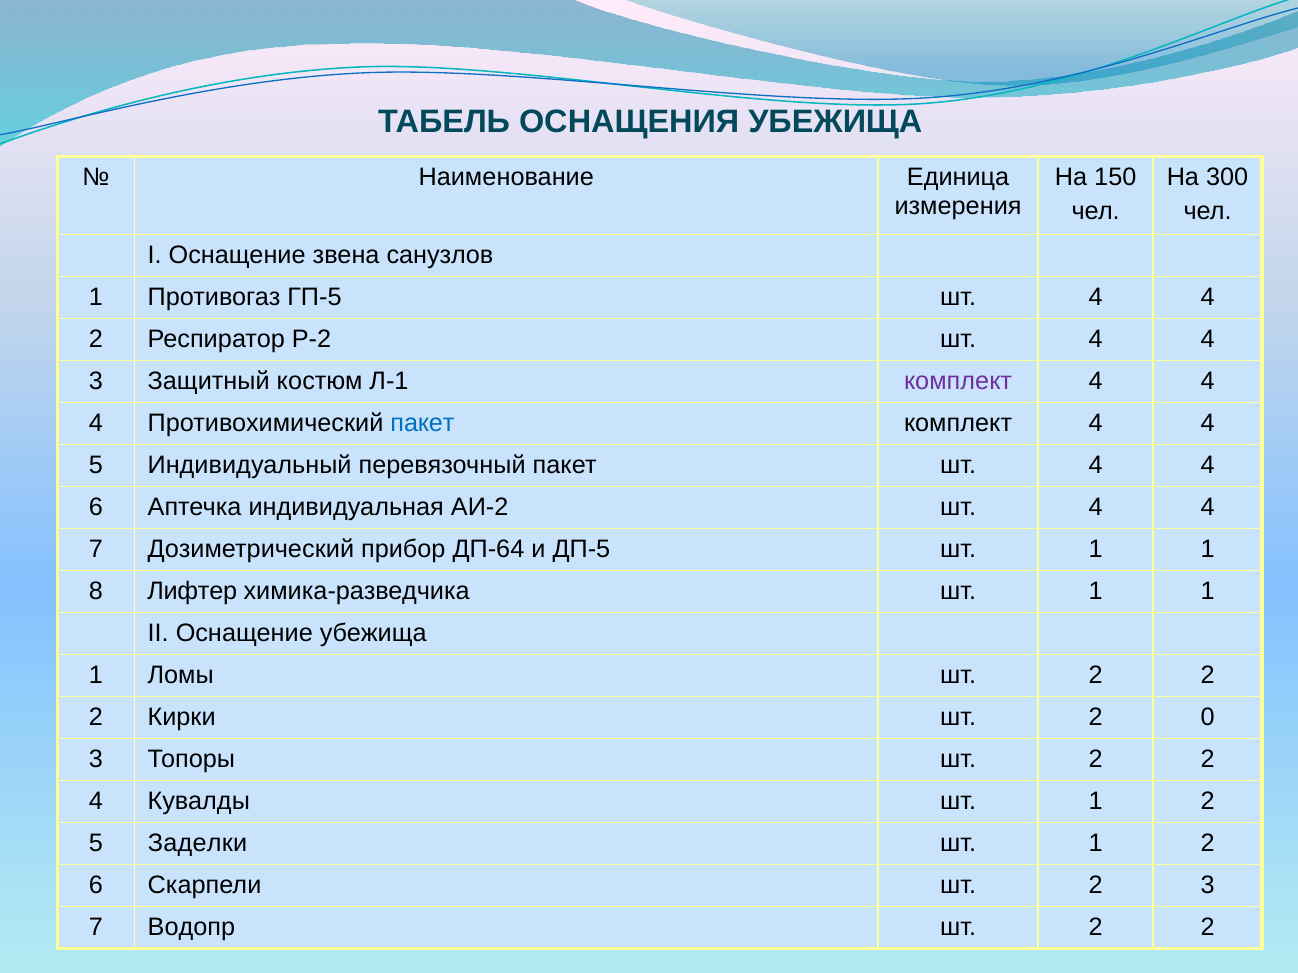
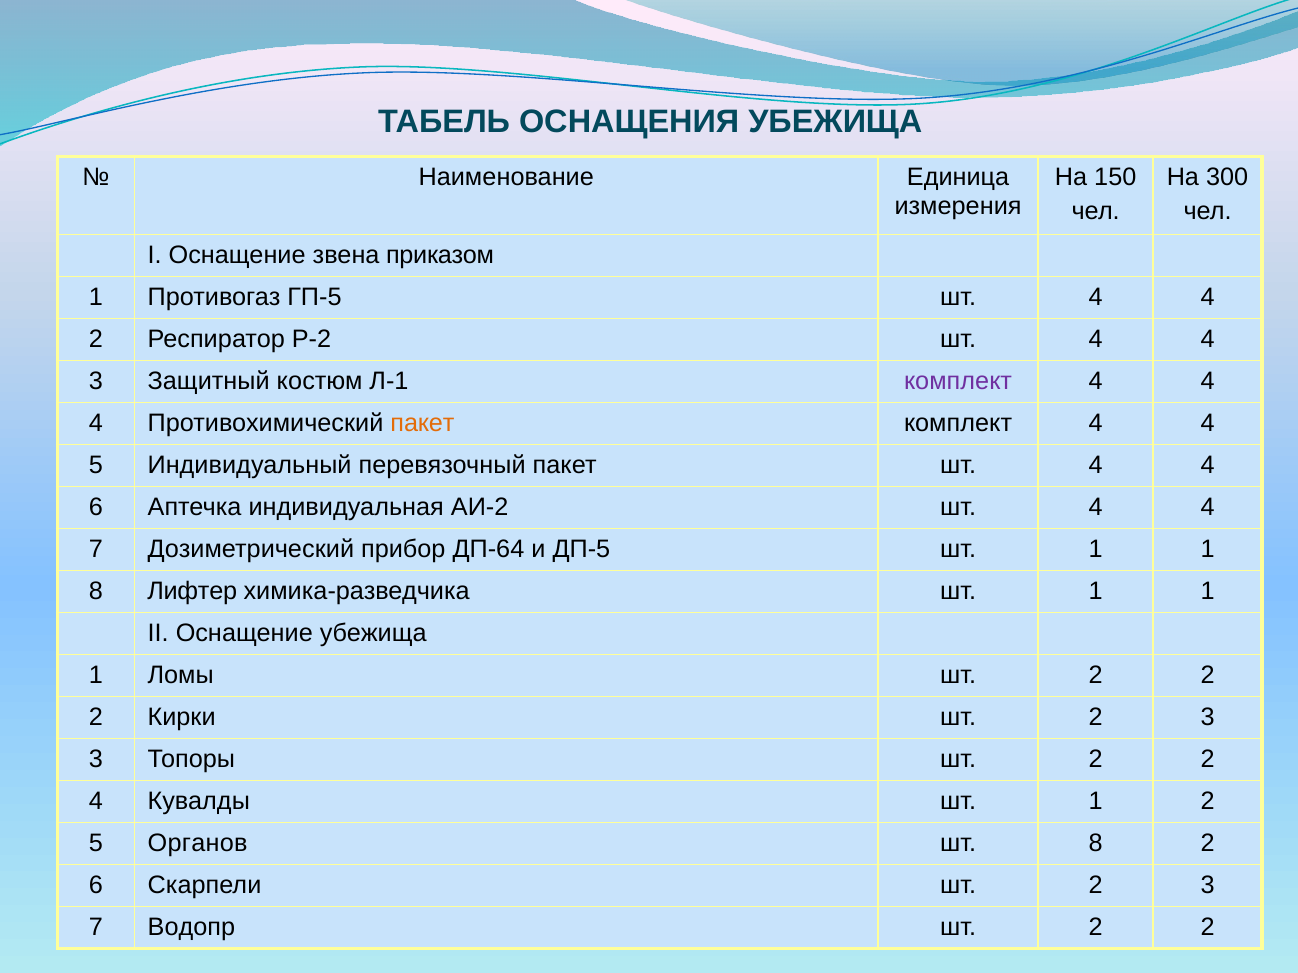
санузлов: санузлов -> приказом
пакет at (422, 423) colour: blue -> orange
Кирки шт 2 0: 0 -> 3
Заделки: Заделки -> Органов
1 at (1096, 844): 1 -> 8
